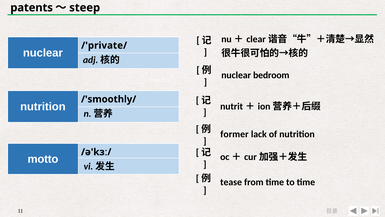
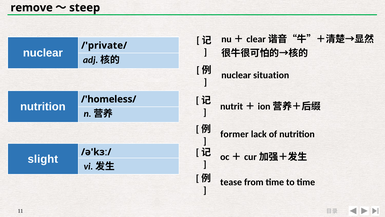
patents: patents -> remove
bedroom: bedroom -> situation
/'smoothly/: /'smoothly/ -> /'homeless/
motto: motto -> slight
